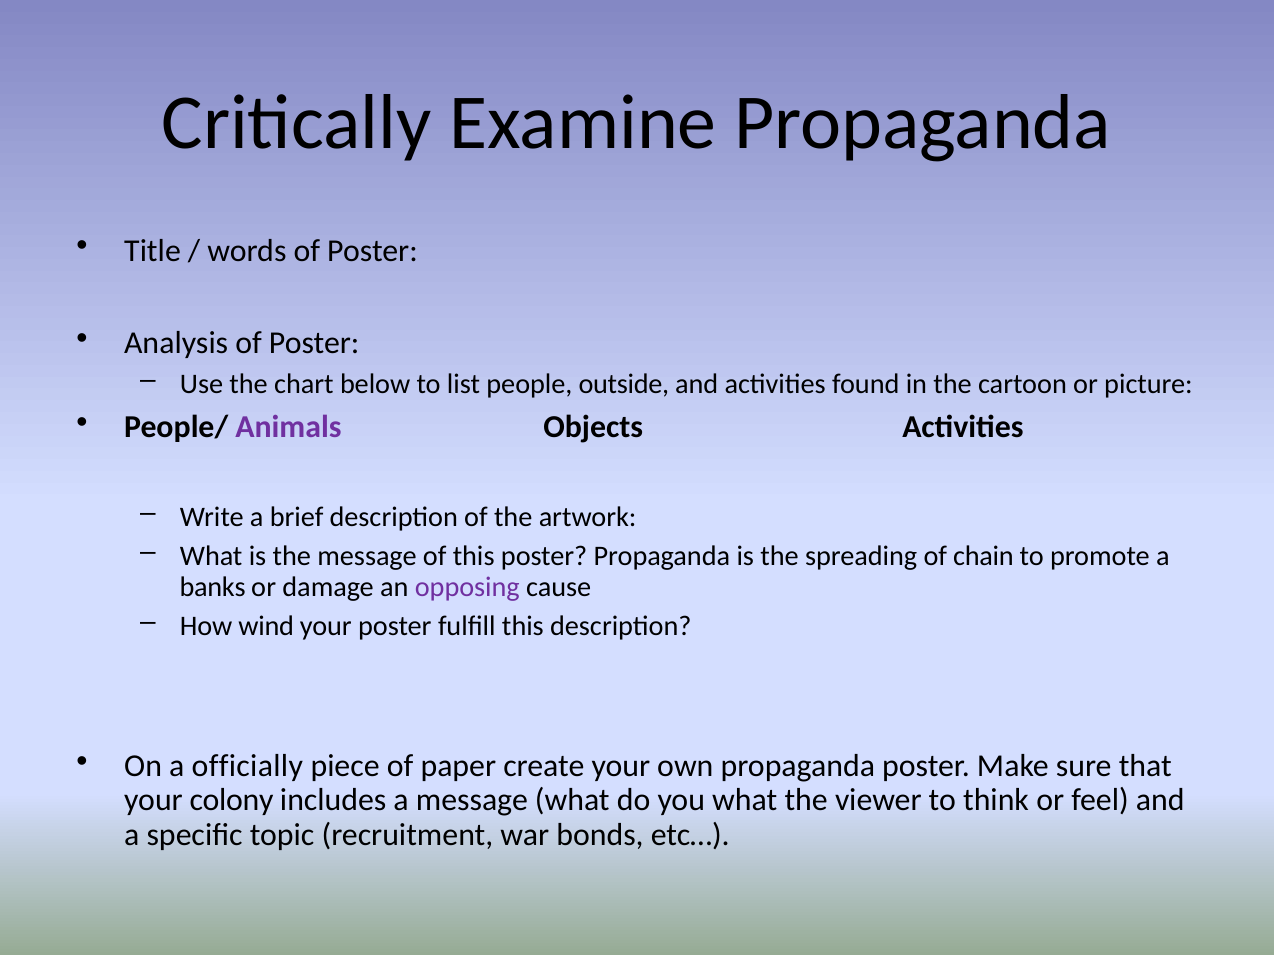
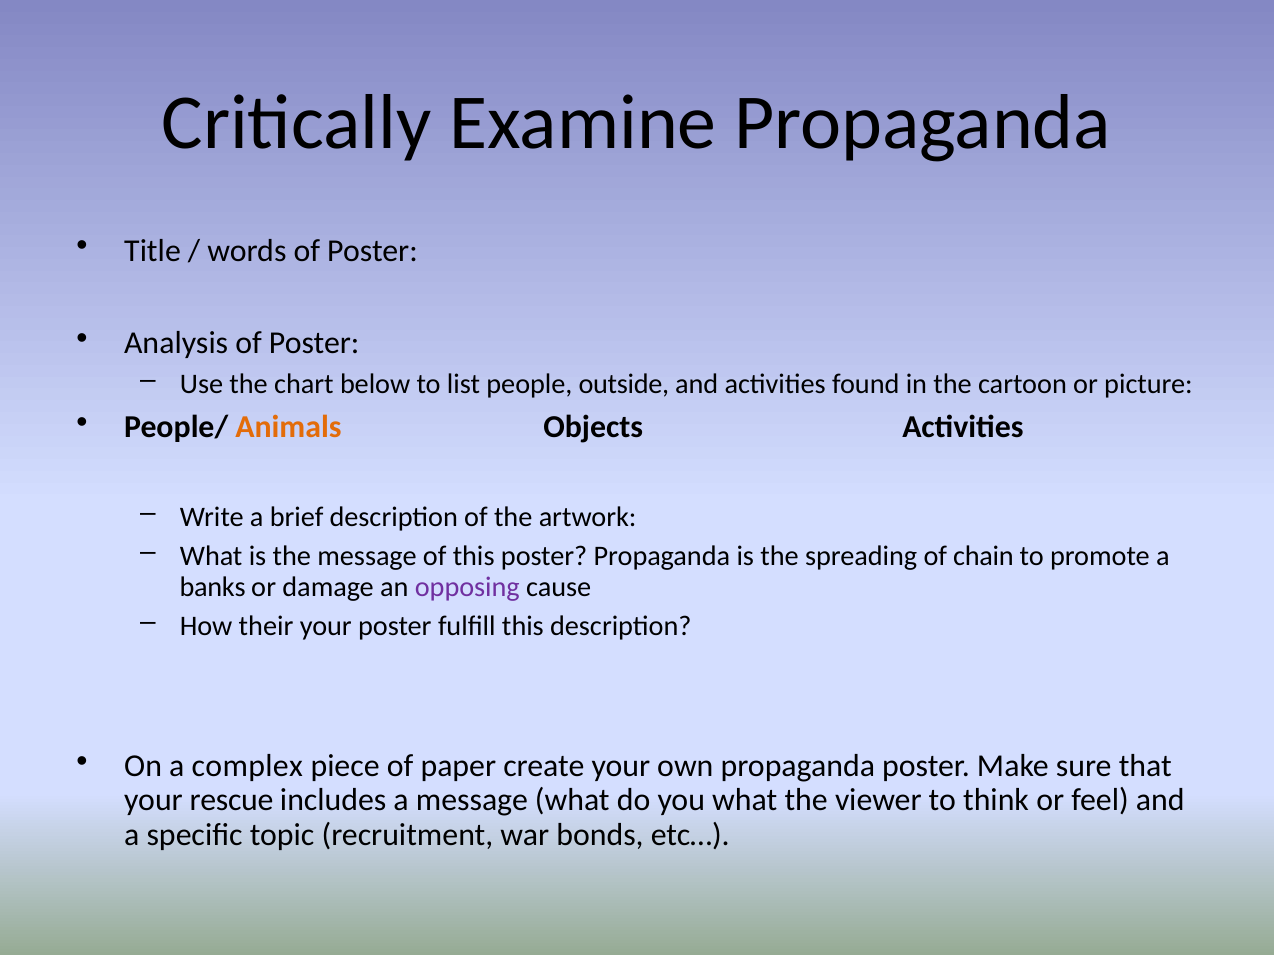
Animals colour: purple -> orange
wind: wind -> their
officially: officially -> complex
colony: colony -> rescue
